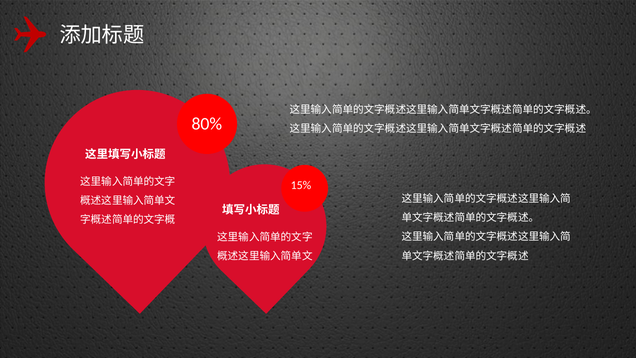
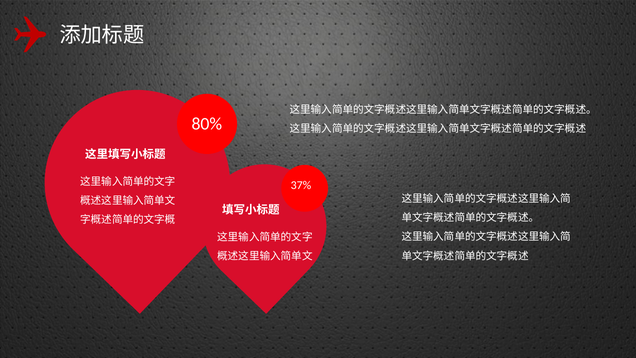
15%: 15% -> 37%
